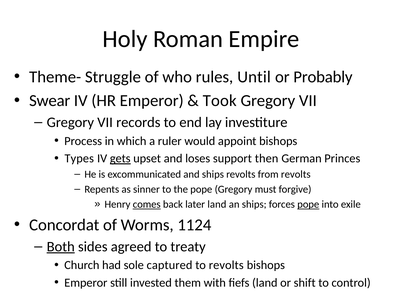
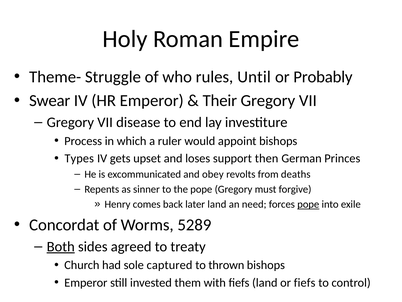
Took: Took -> Their
records: records -> disease
gets underline: present -> none
and ships: ships -> obey
from revolts: revolts -> deaths
comes underline: present -> none
an ships: ships -> need
1124: 1124 -> 5289
to revolts: revolts -> thrown
or shift: shift -> fiefs
